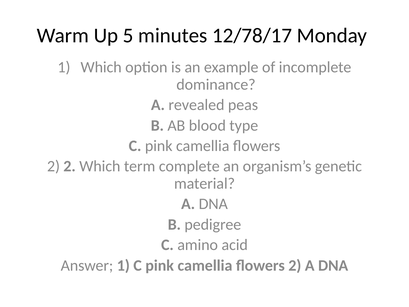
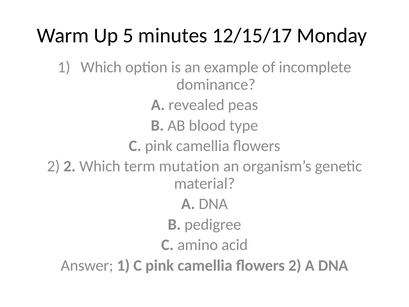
12/78/17: 12/78/17 -> 12/15/17
complete: complete -> mutation
